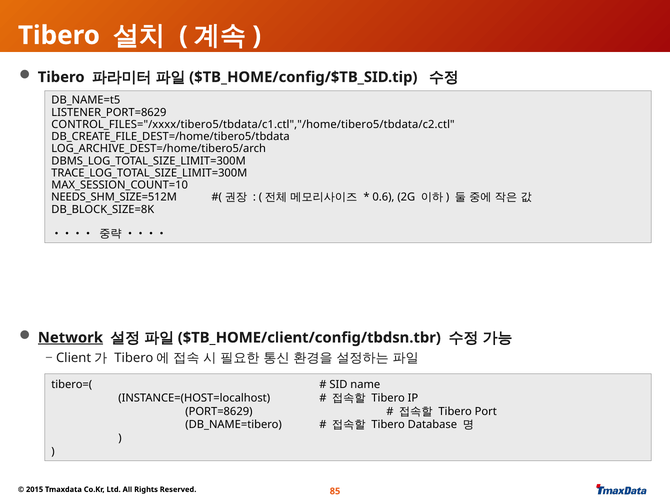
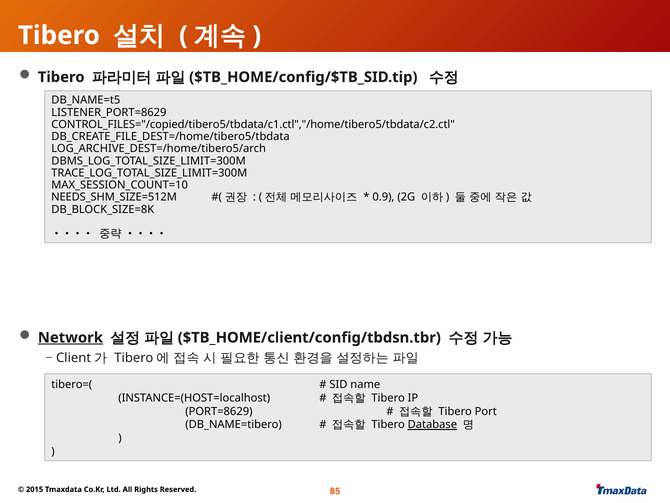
CONTROL_FILES="/xxxx/tibero5/tbdata/c1.ctl","/home/tibero5/tbdata/c2.ctl: CONTROL_FILES="/xxxx/tibero5/tbdata/c1.ctl","/home/tibero5/tbdata/c2.ctl -> CONTROL_FILES="/copied/tibero5/tbdata/c1.ctl","/home/tibero5/tbdata/c2.ctl
0.6: 0.6 -> 0.9
Database underline: none -> present
